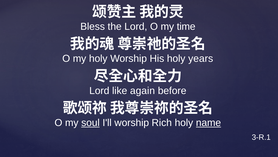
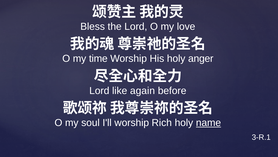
time: time -> love
my holy: holy -> time
years: years -> anger
soul underline: present -> none
